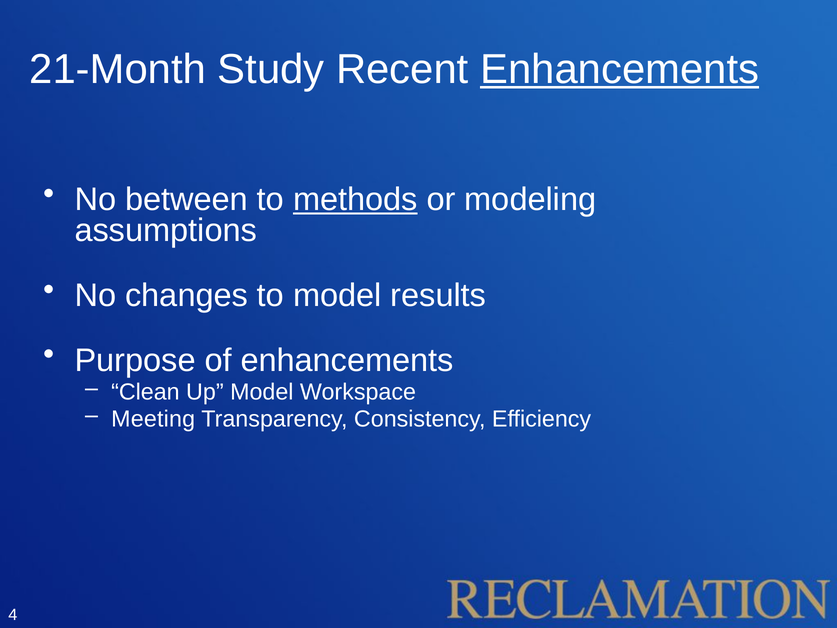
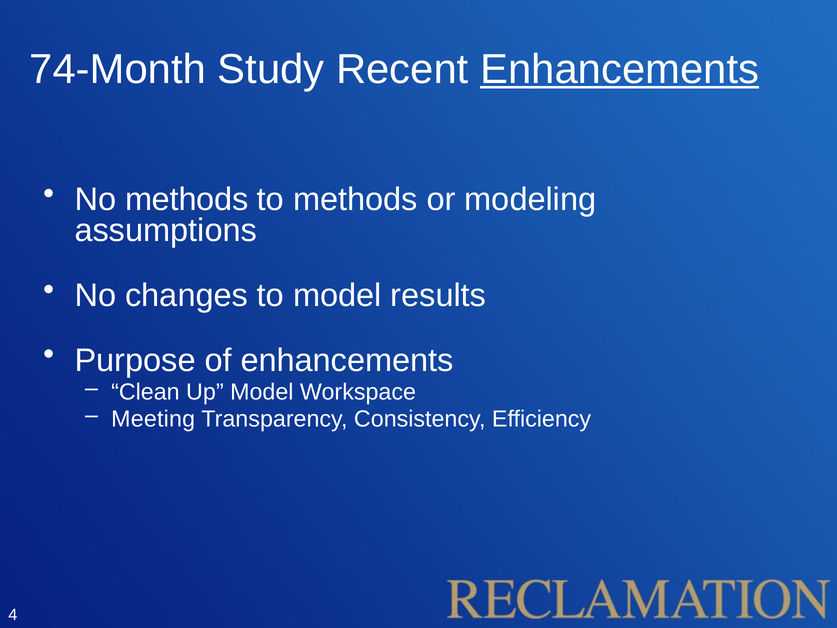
21-Month: 21-Month -> 74-Month
No between: between -> methods
methods at (355, 199) underline: present -> none
